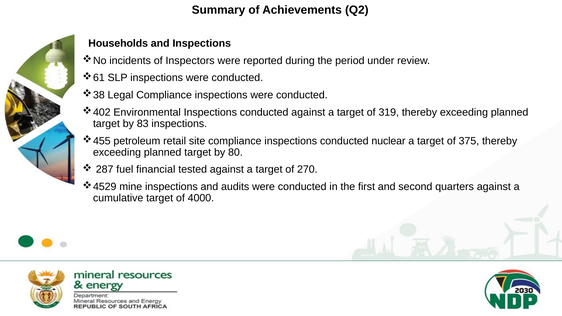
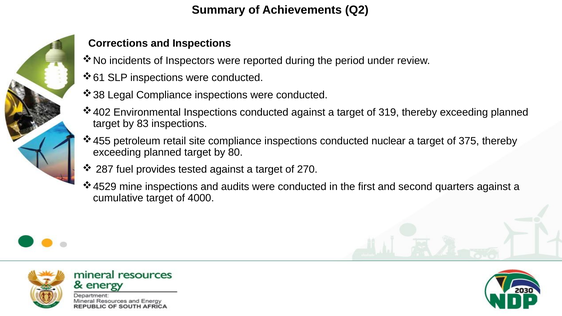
Households: Households -> Corrections
financial: financial -> provides
